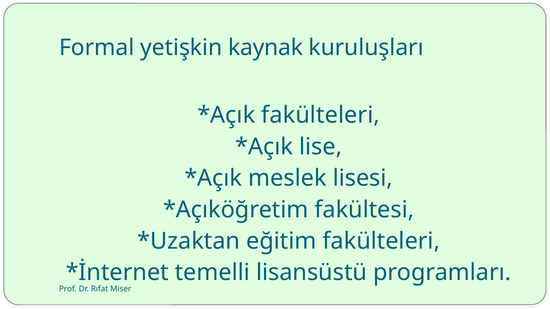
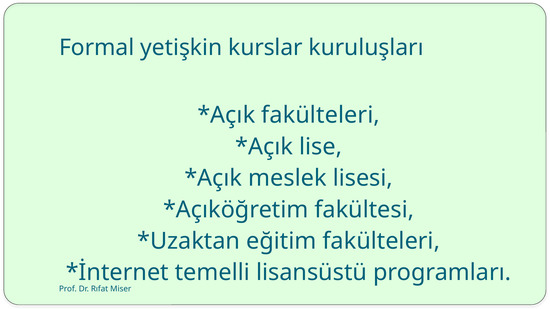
kaynak: kaynak -> kurslar
